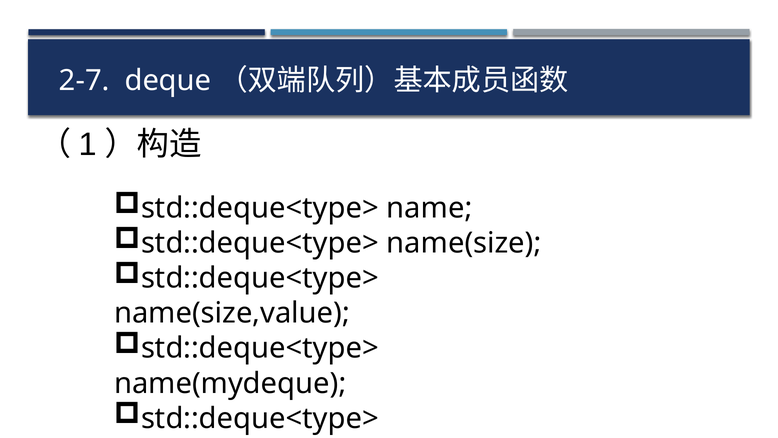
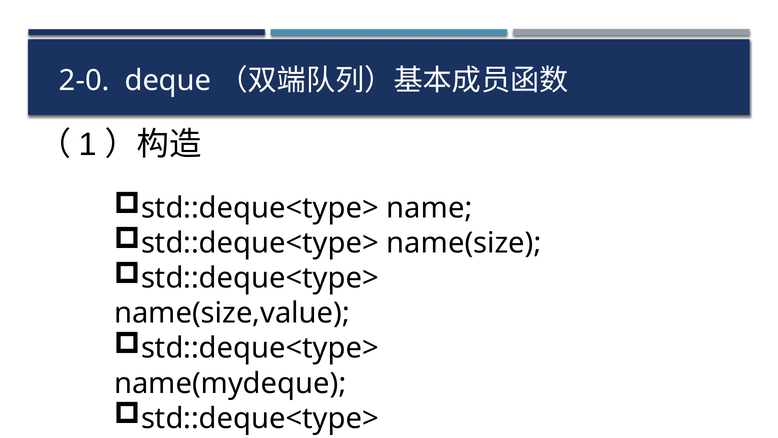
2-7: 2-7 -> 2-0
